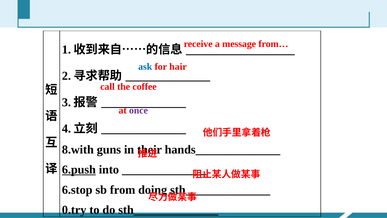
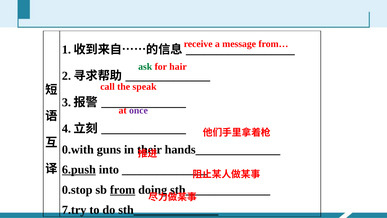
ask colour: blue -> green
coffee: coffee -> speak
8.with: 8.with -> 0.with
6.stop: 6.stop -> 0.stop
from underline: none -> present
0.try: 0.try -> 7.try
